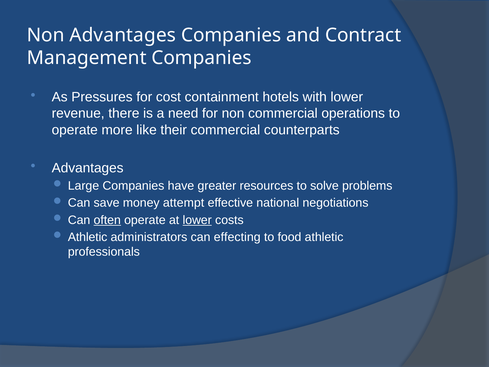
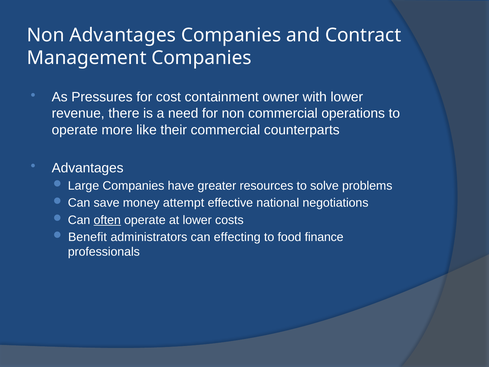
hotels: hotels -> owner
lower at (197, 220) underline: present -> none
Athletic at (88, 237): Athletic -> Benefit
food athletic: athletic -> finance
